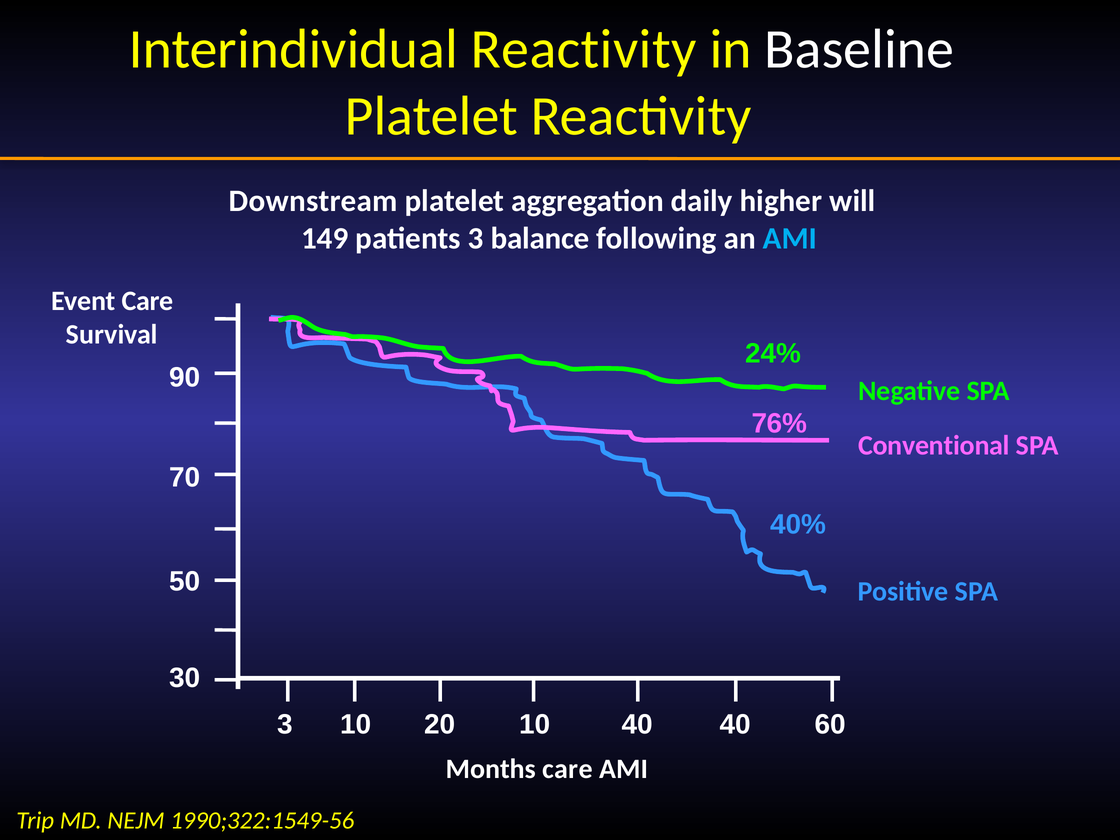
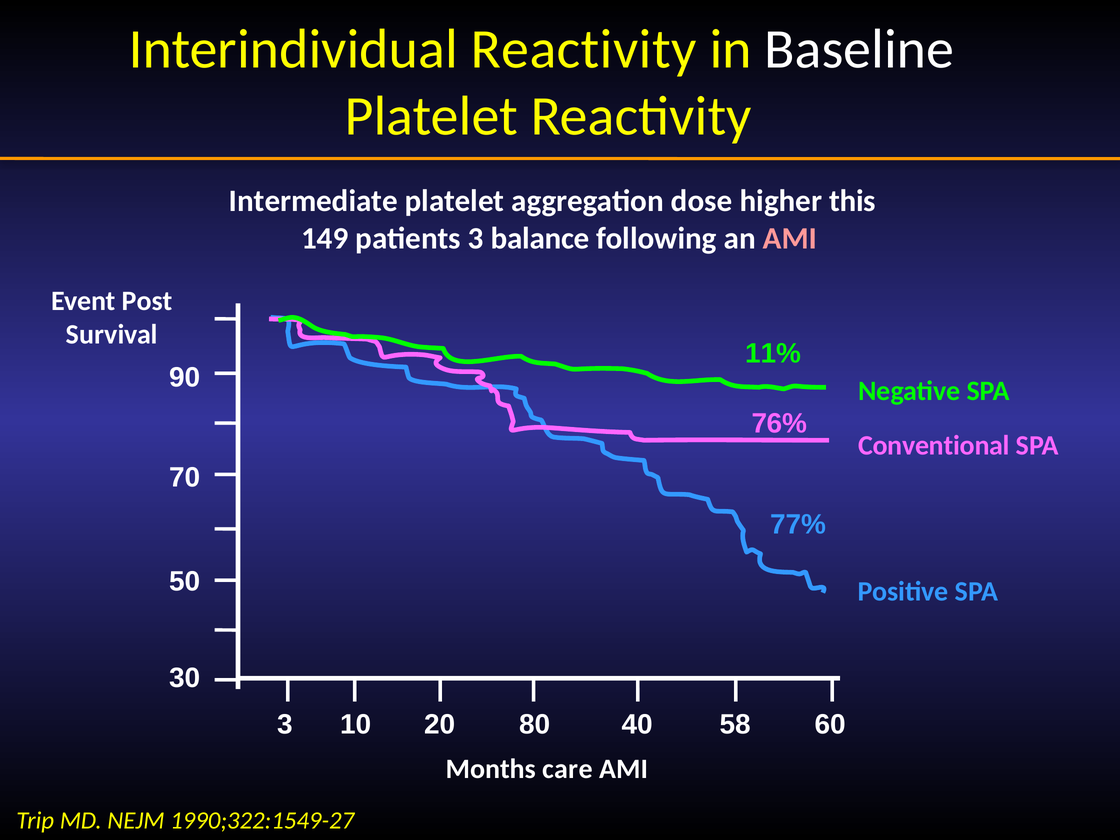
Downstream: Downstream -> Intermediate
daily: daily -> dose
will: will -> this
AMI at (790, 238) colour: light blue -> pink
Event Care: Care -> Post
24%: 24% -> 11%
40%: 40% -> 77%
3 10: 10 -> 80
40 40: 40 -> 58
1990;322:1549-56: 1990;322:1549-56 -> 1990;322:1549-27
